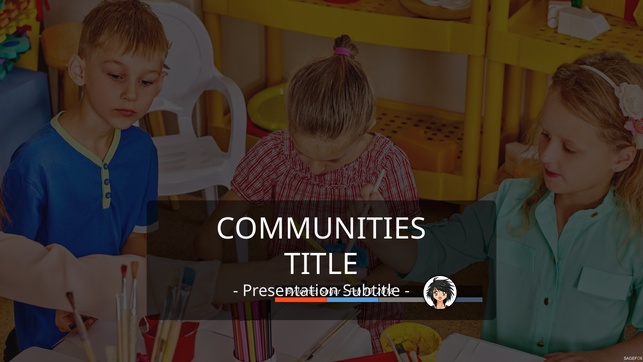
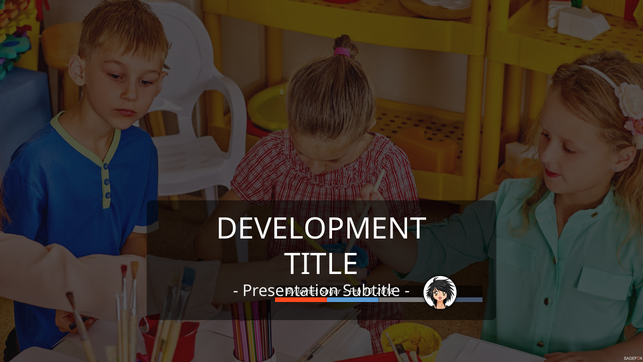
COMMUNITIES: COMMUNITIES -> DEVELOPMENT
